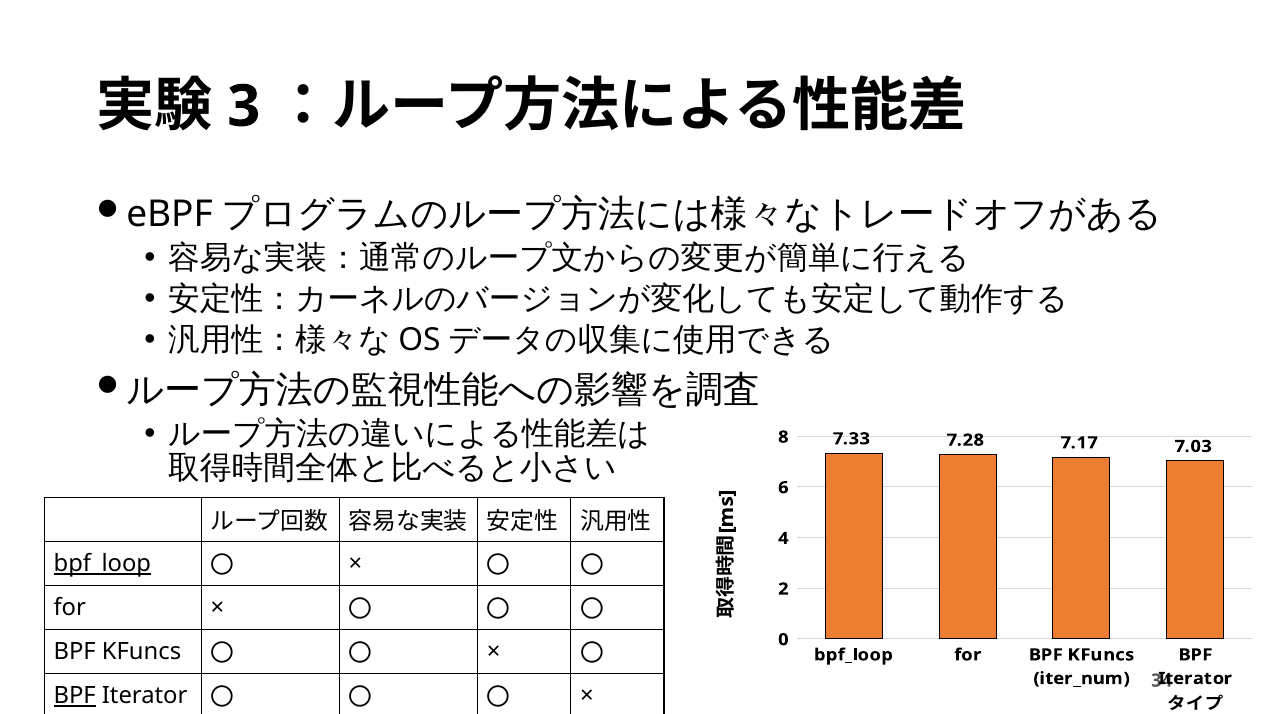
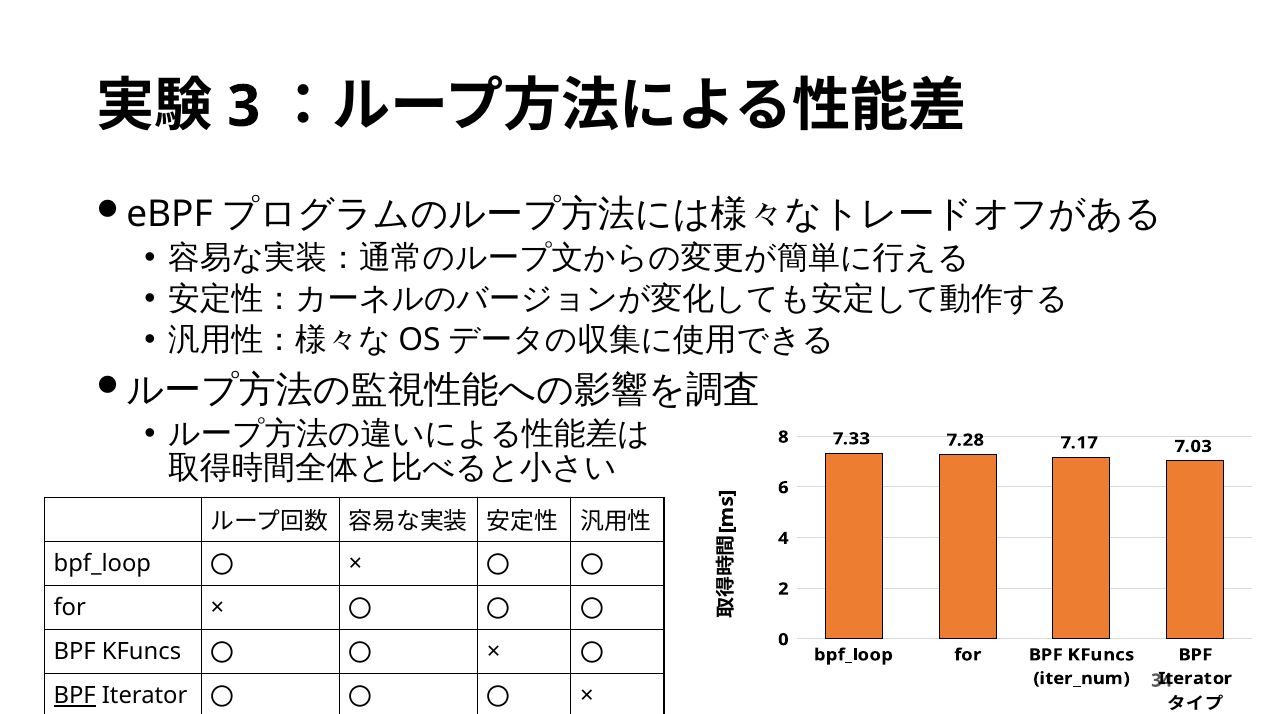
bpf_loop at (102, 564) underline: present -> none
